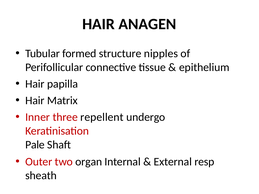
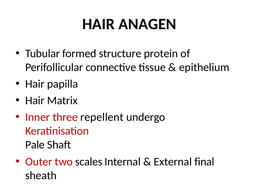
nipples: nipples -> protein
organ: organ -> scales
resp: resp -> final
